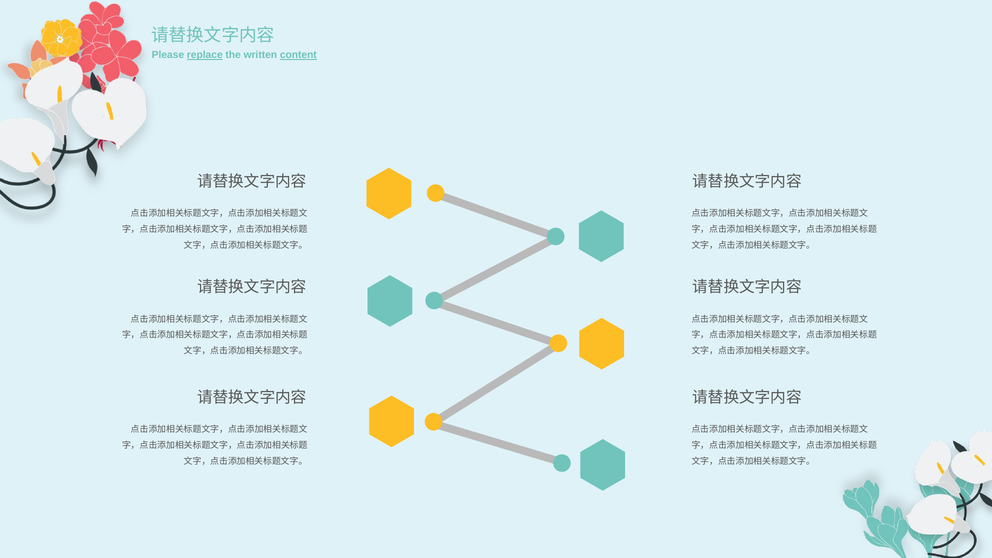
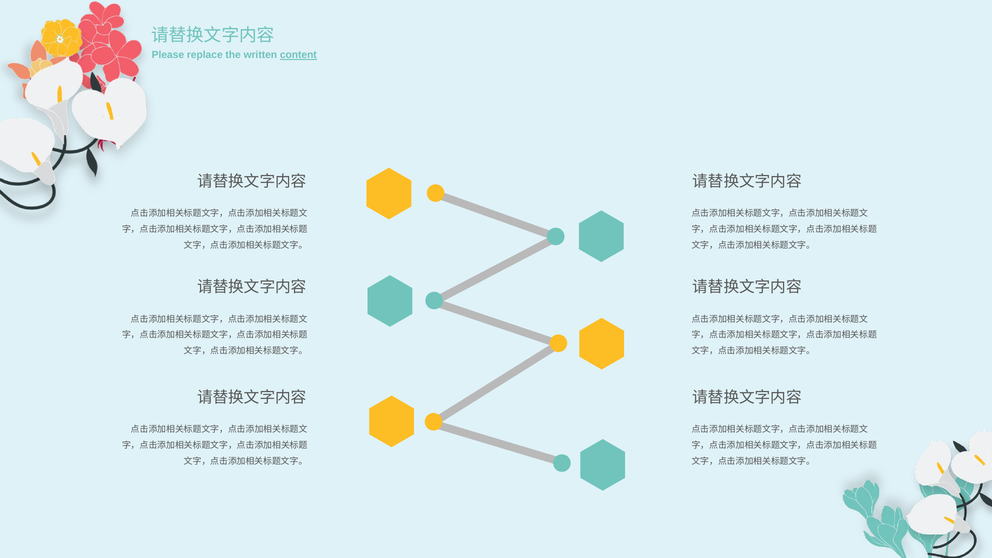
replace underline: present -> none
